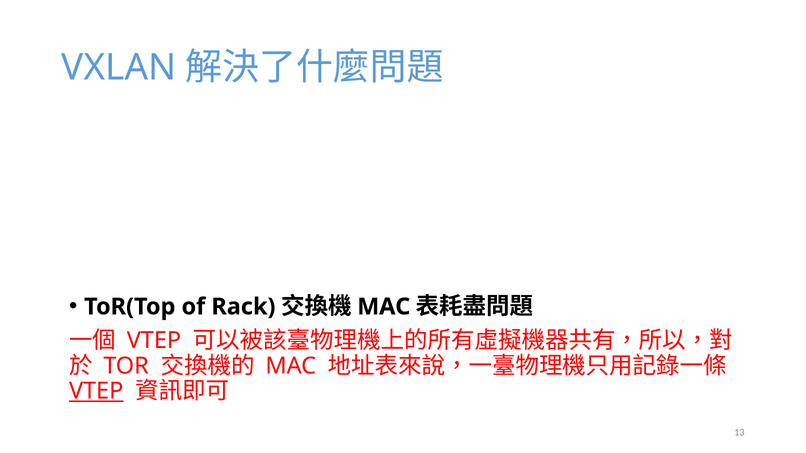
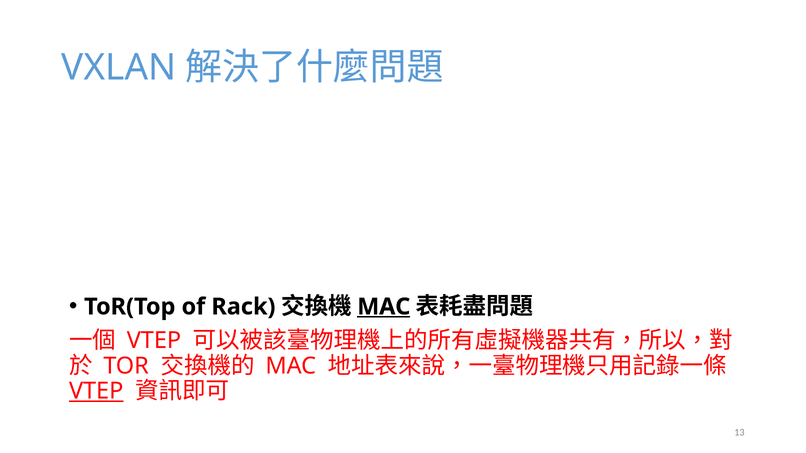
MAC at (384, 307) underline: none -> present
